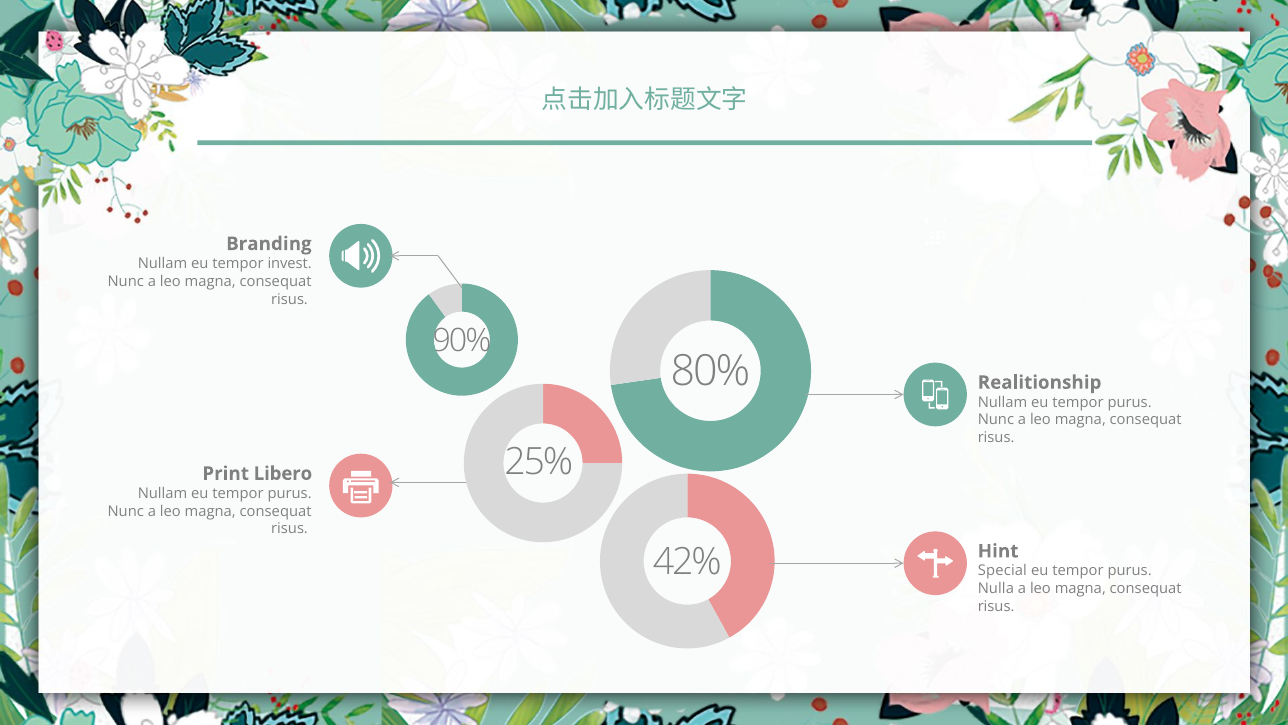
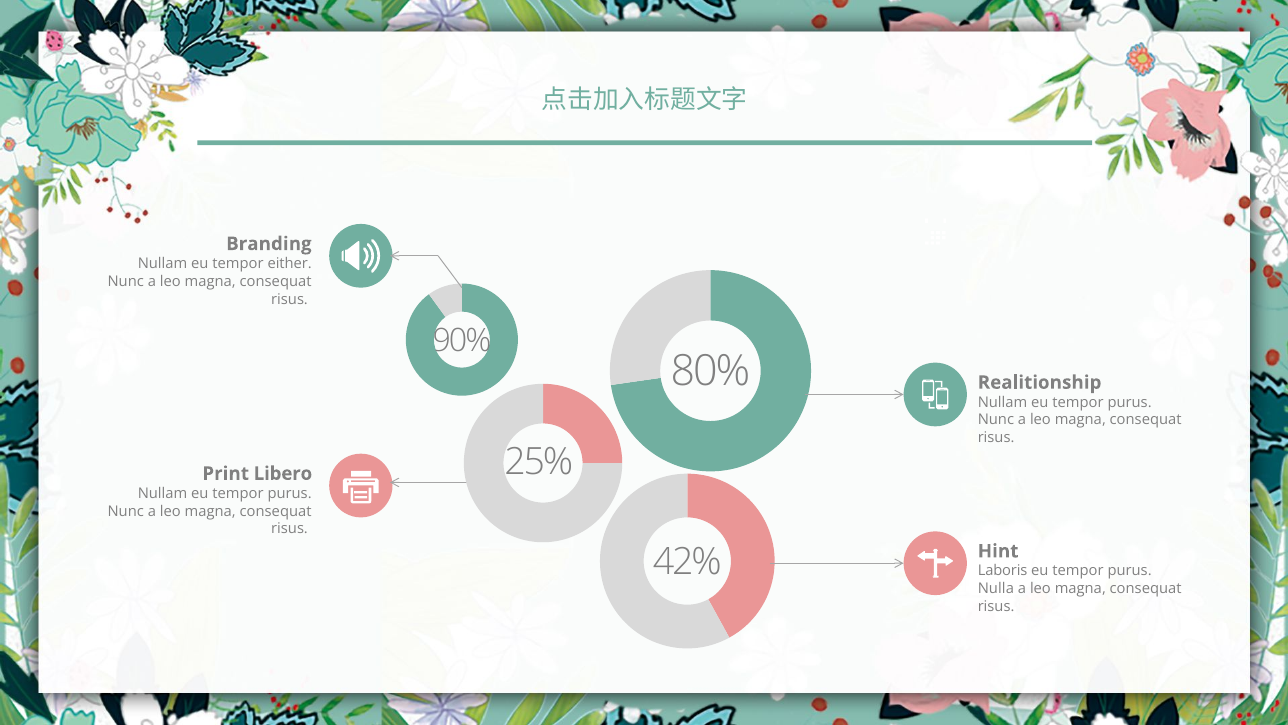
invest: invest -> either
Special: Special -> Laboris
